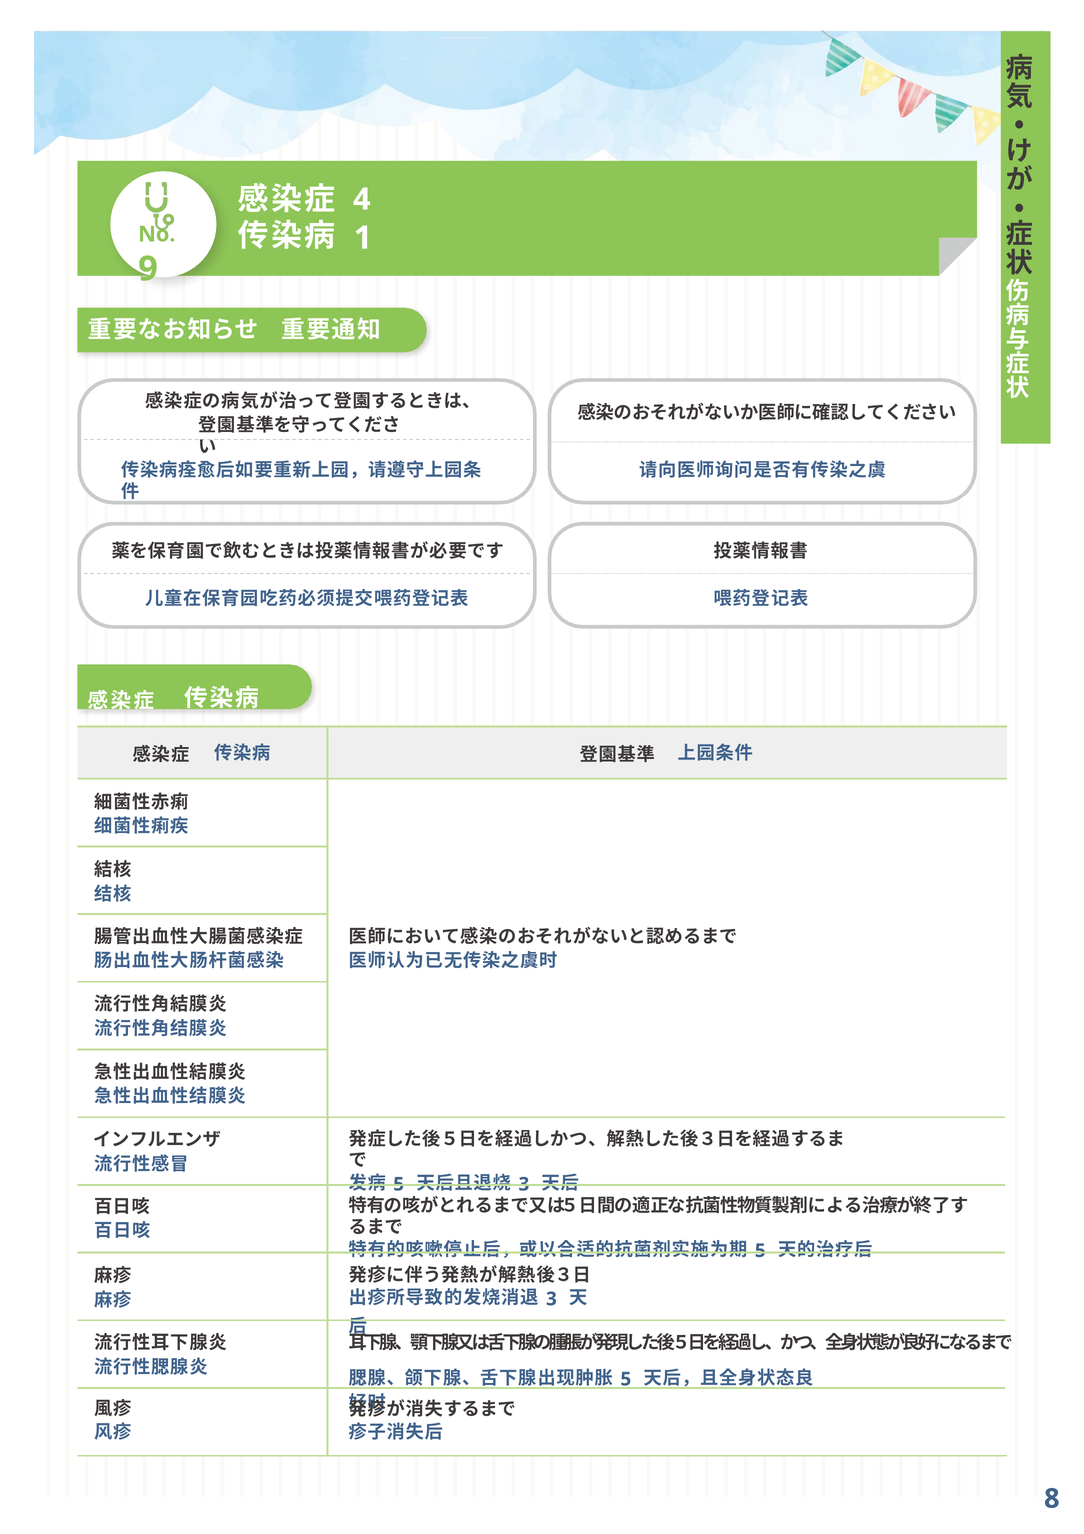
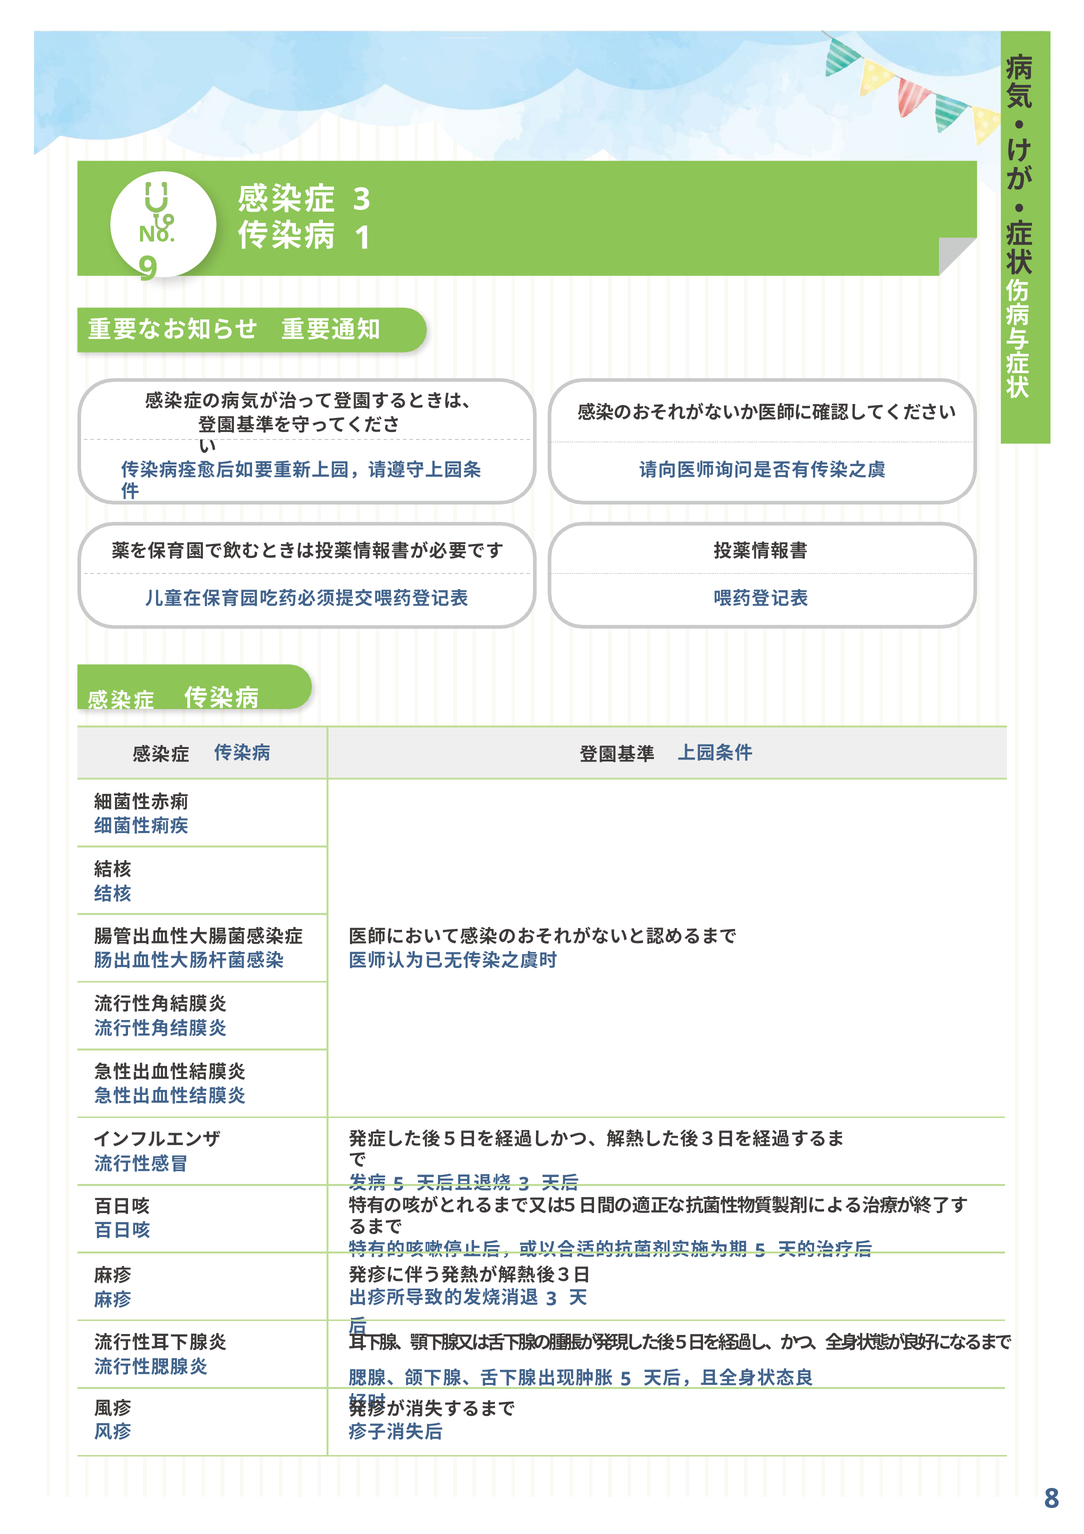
4 at (362, 199): 4 -> 3
